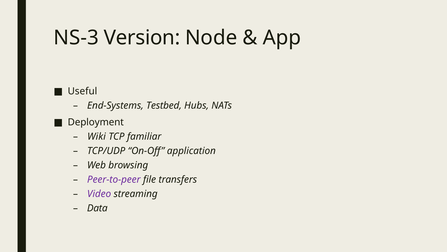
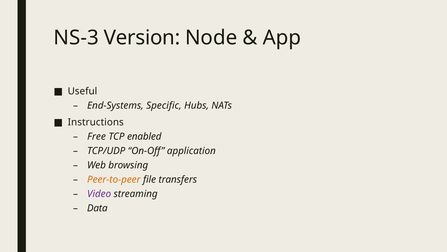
Testbed: Testbed -> Specific
Deployment: Deployment -> Instructions
Wiki: Wiki -> Free
familiar: familiar -> enabled
Peer-to-peer colour: purple -> orange
